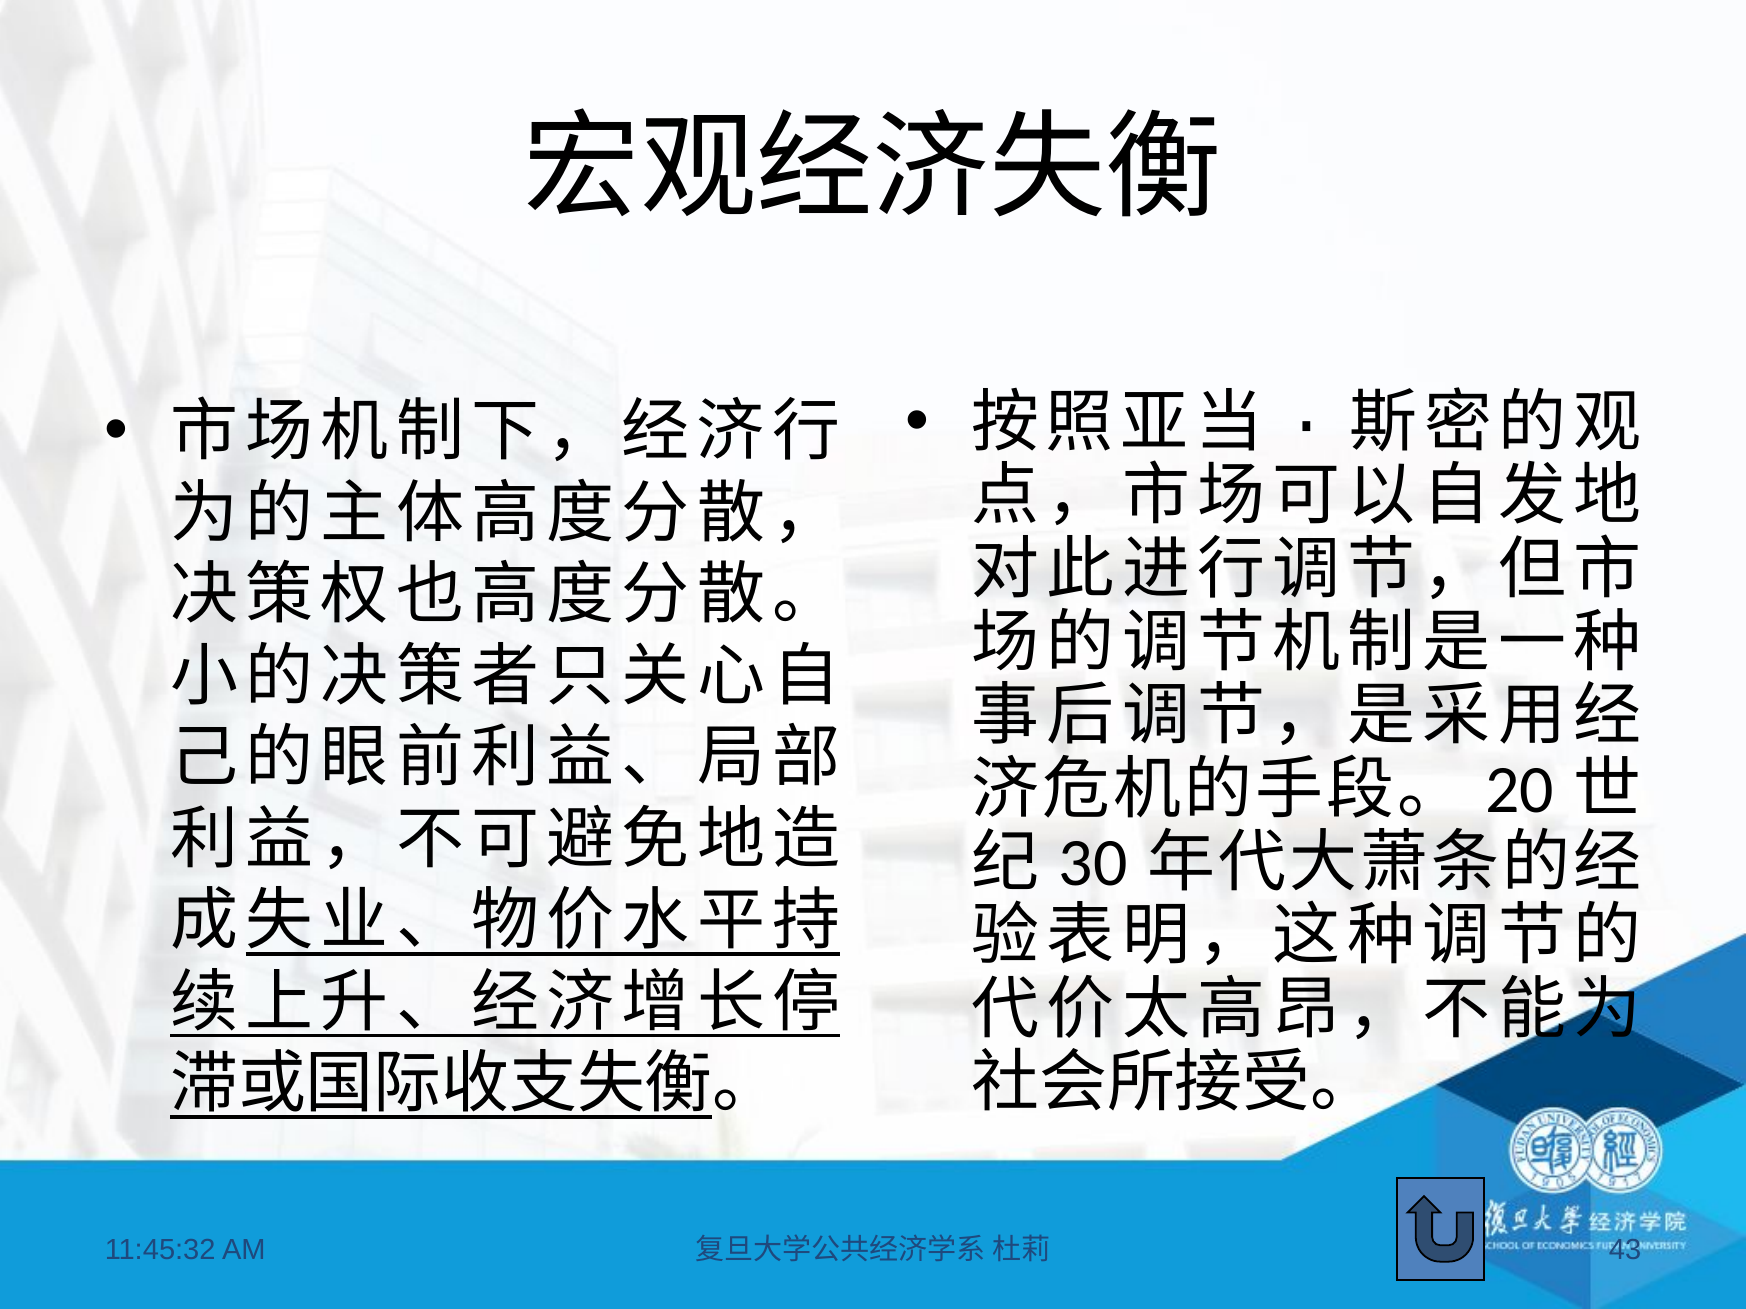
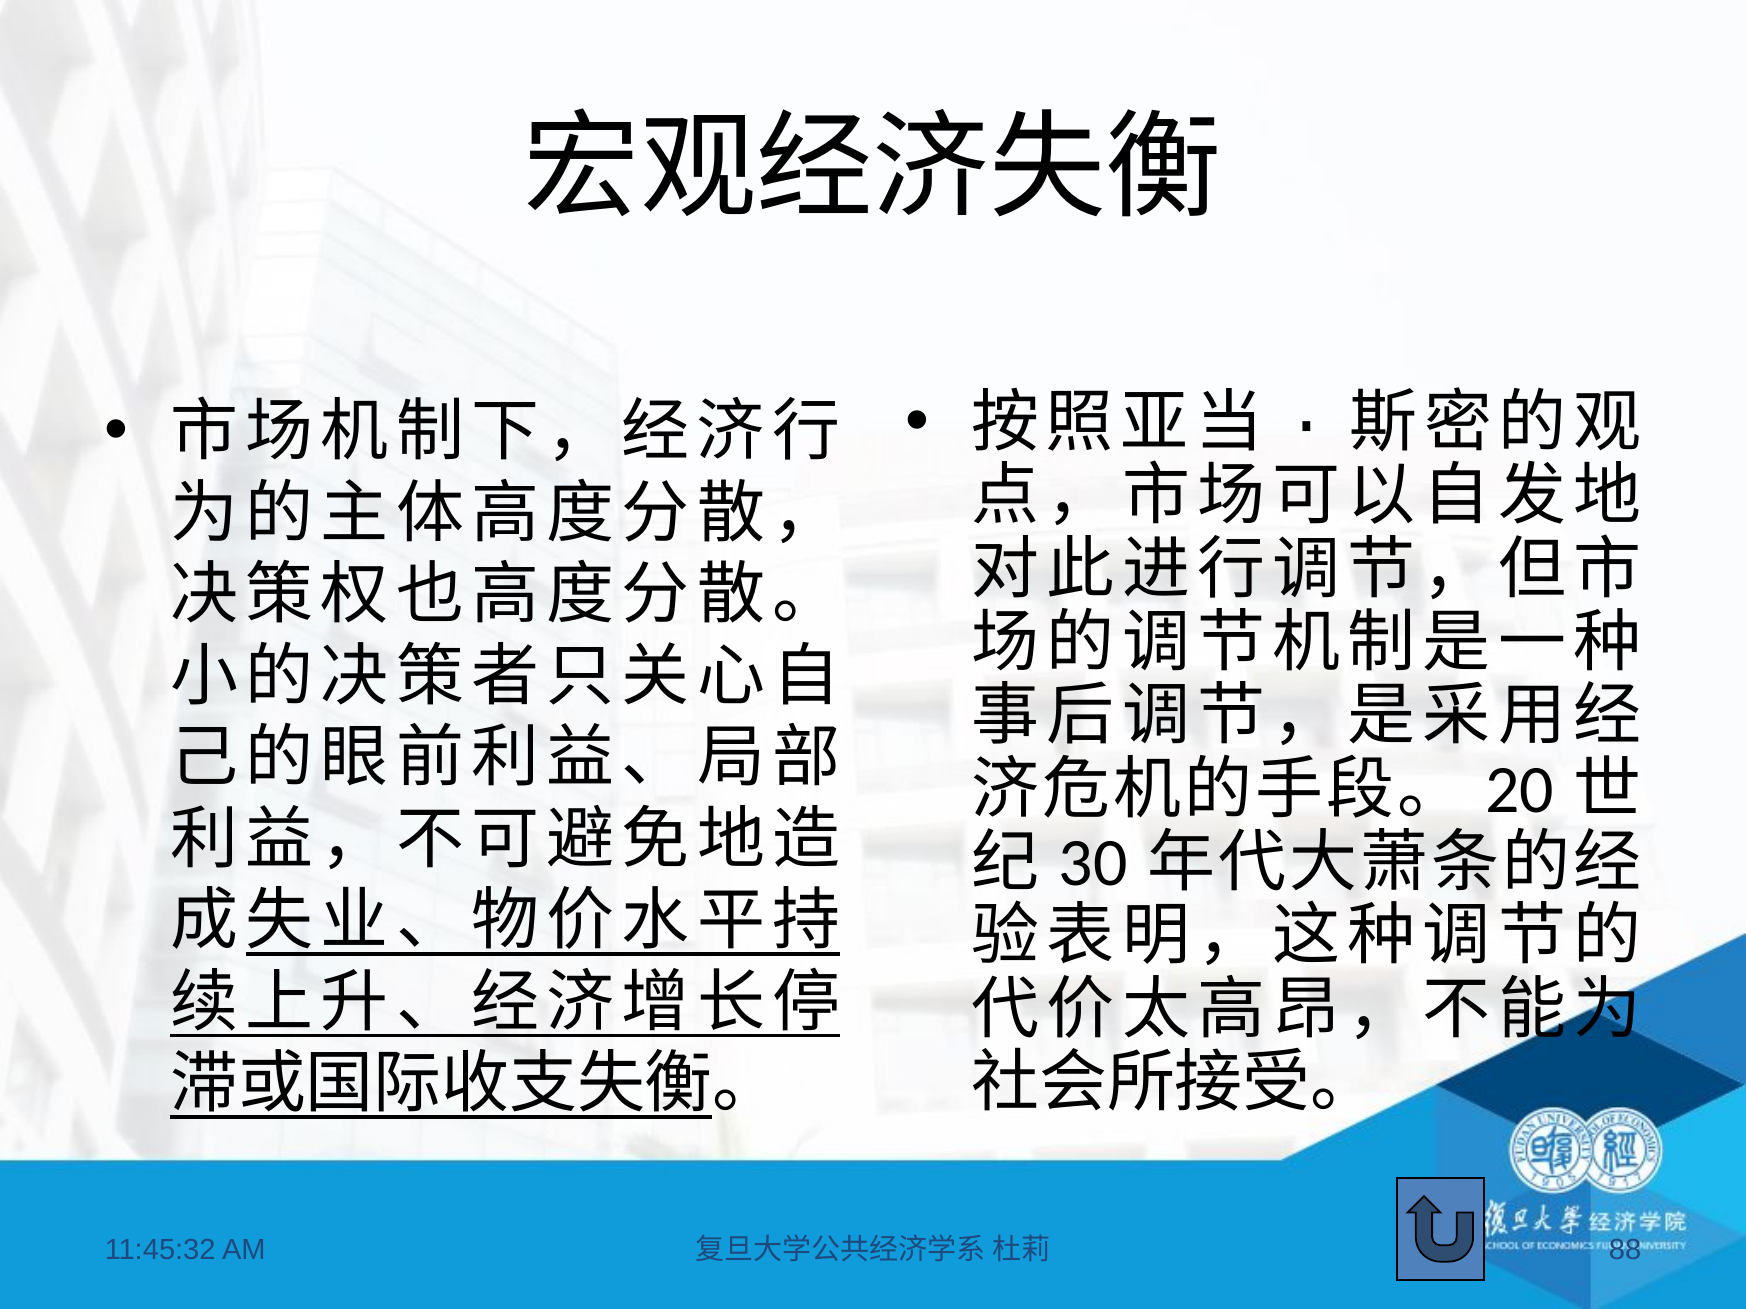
43: 43 -> 88
